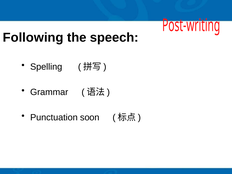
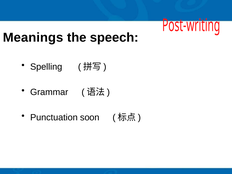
Following: Following -> Meanings
